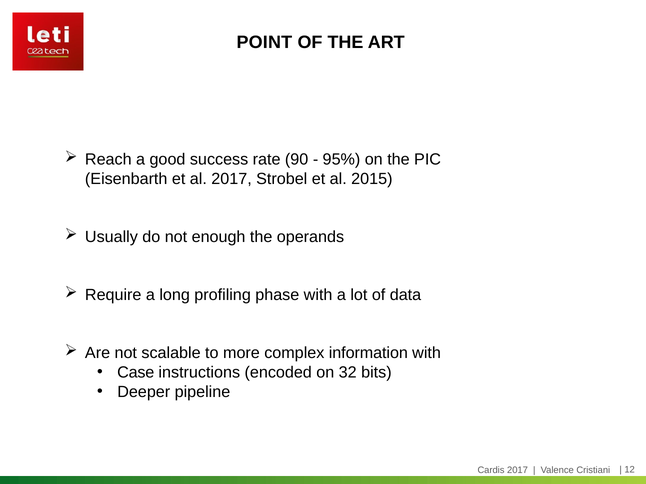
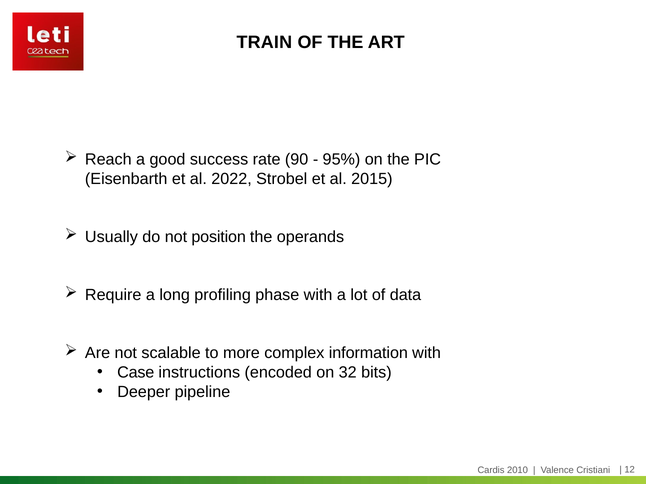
POINT: POINT -> TRAIN
al 2017: 2017 -> 2022
enough: enough -> position
Cardis 2017: 2017 -> 2010
